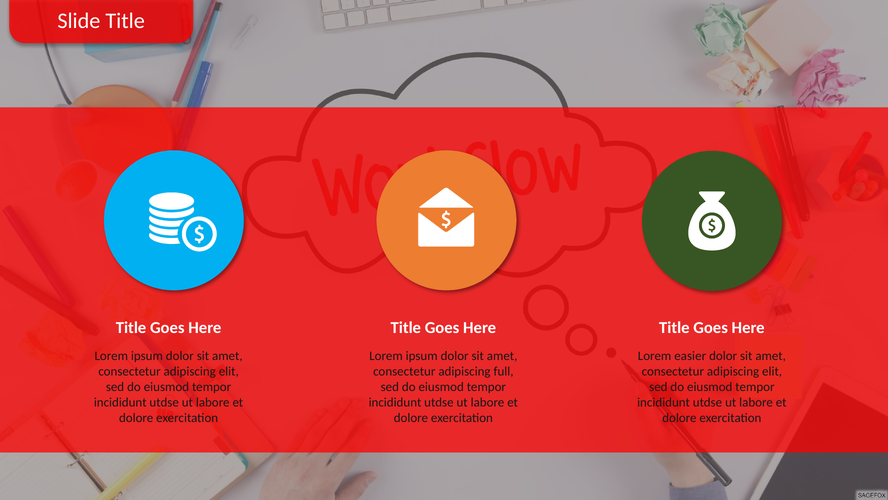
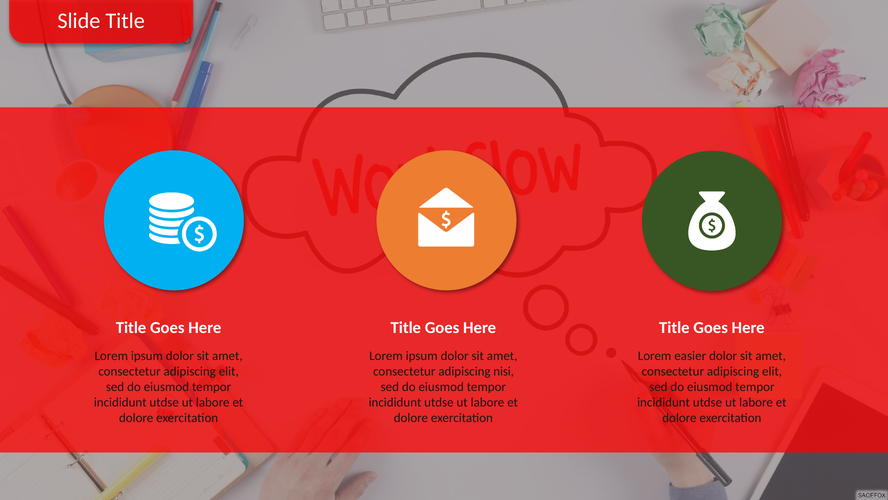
full: full -> nisi
